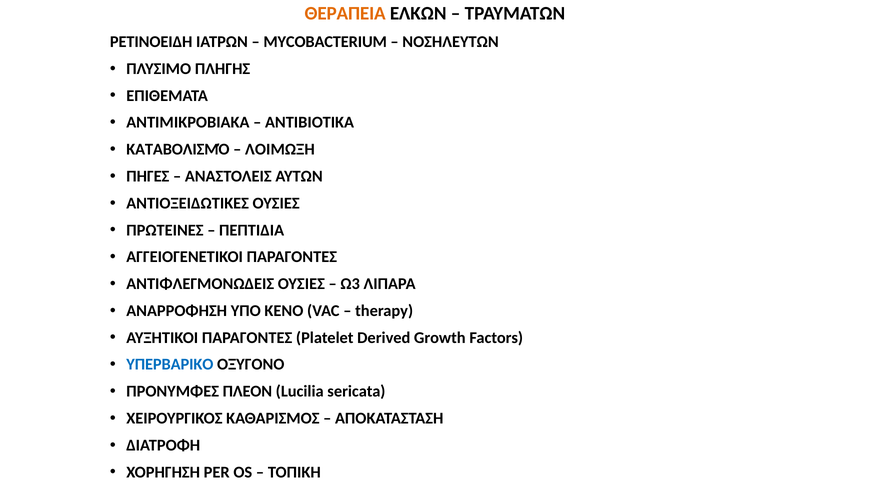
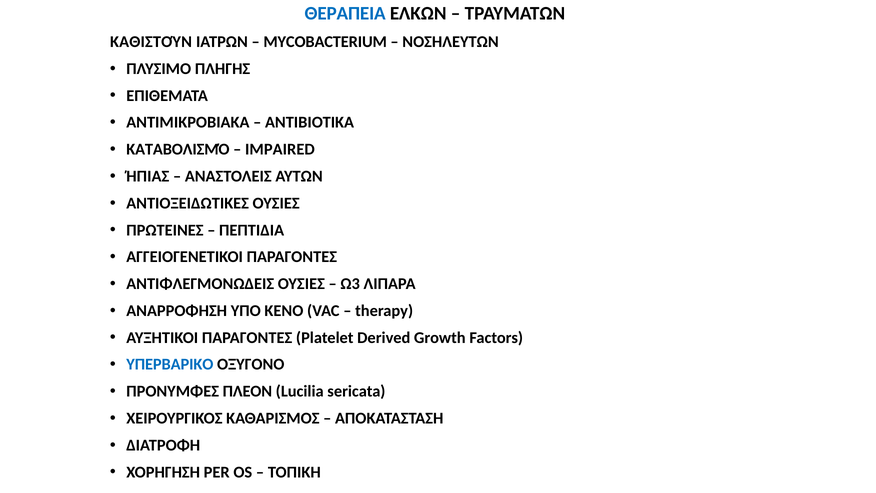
ΘΕΡΑΠΕΙΑ colour: orange -> blue
ΡΕΤΙΝΟΕΙΔΗ: ΡΕΤΙΝΟΕΙΔΗ -> ΚΑΘΙΣΤΟΎΝ
ΛΟΙΜΩΞΗ: ΛΟΙΜΩΞΗ -> IMPAIRED
ΠΗΓΕΣ: ΠΗΓΕΣ -> ΉΠΙΑΣ
